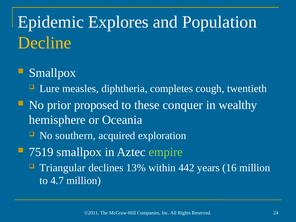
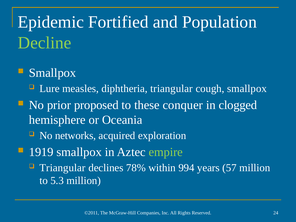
Explores: Explores -> Fortified
Decline colour: yellow -> light green
diphtheria completes: completes -> triangular
cough twentieth: twentieth -> smallpox
wealthy: wealthy -> clogged
southern: southern -> networks
7519: 7519 -> 1919
13%: 13% -> 78%
442: 442 -> 994
16: 16 -> 57
4.7: 4.7 -> 5.3
